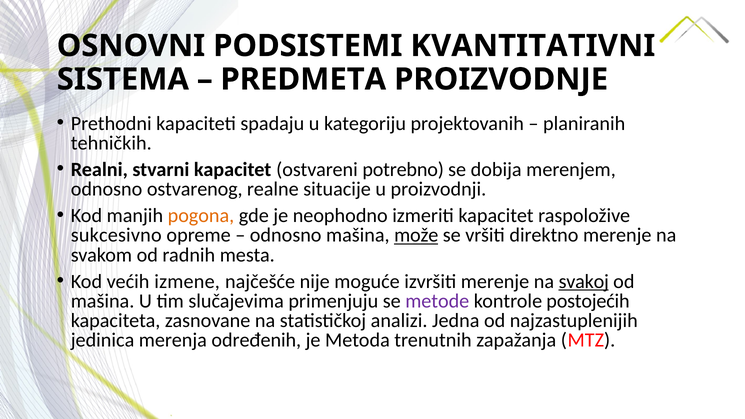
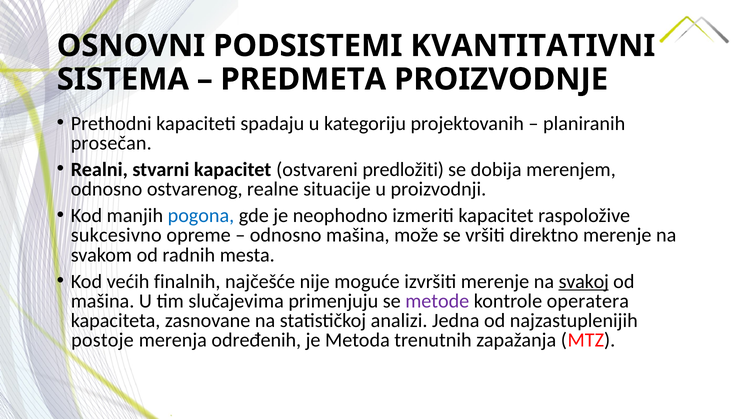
tehničkih: tehničkih -> prosečan
potrebno: potrebno -> predložiti
pogona colour: orange -> blue
može underline: present -> none
izmene: izmene -> finalnih
postojećih: postojećih -> operatera
jedinica: jedinica -> postoje
